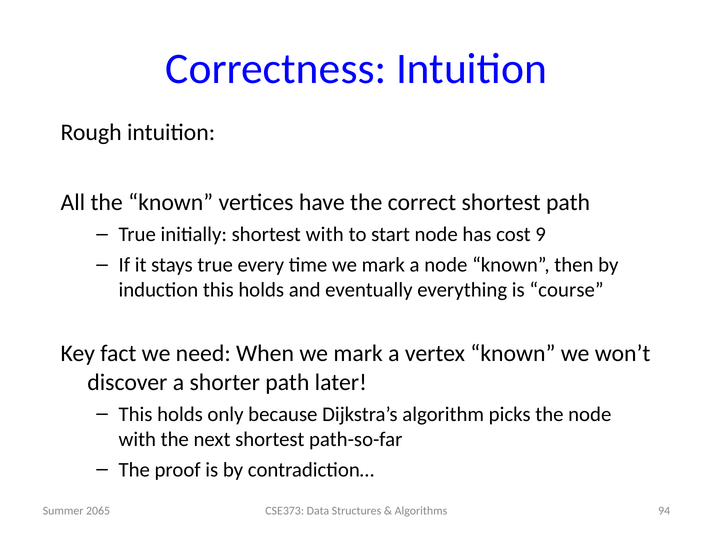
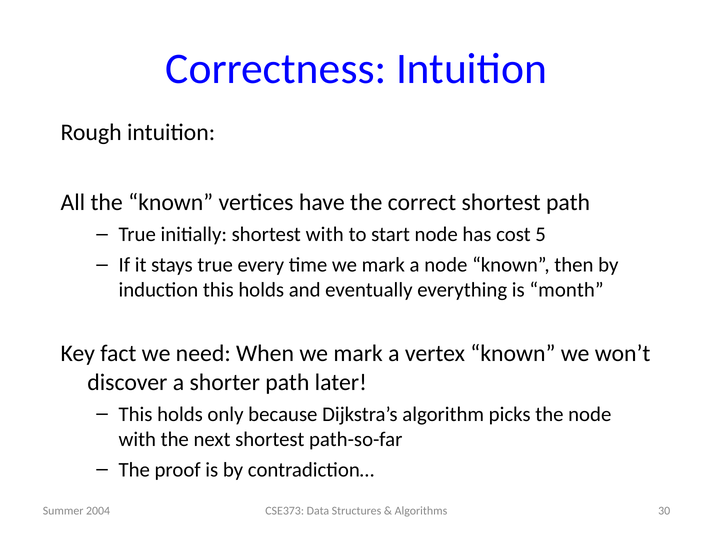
9: 9 -> 5
course: course -> month
94: 94 -> 30
2065: 2065 -> 2004
